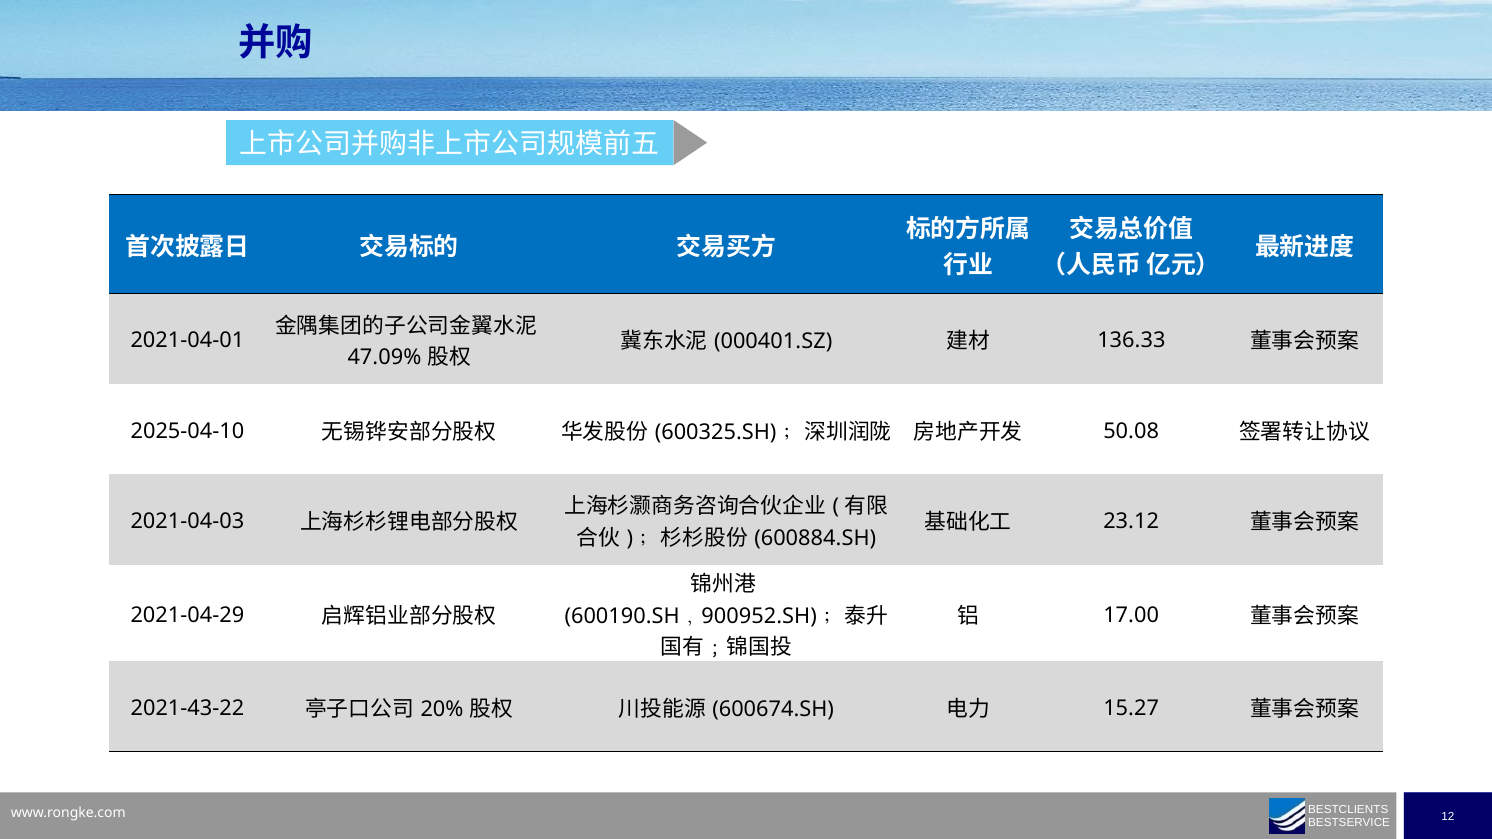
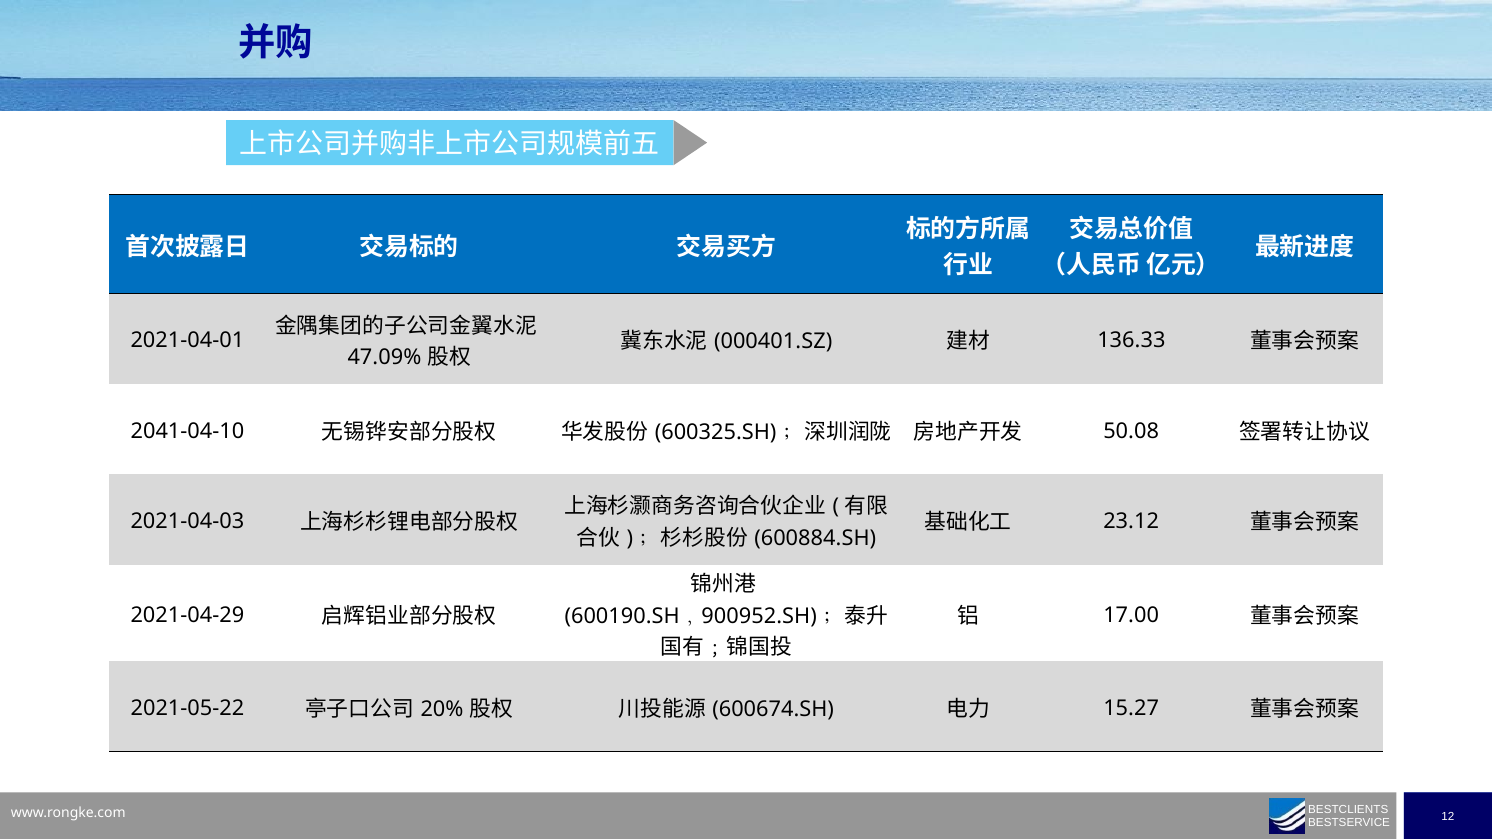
2025-04-10: 2025-04-10 -> 2041-04-10
2021-43-22: 2021-43-22 -> 2021-05-22
